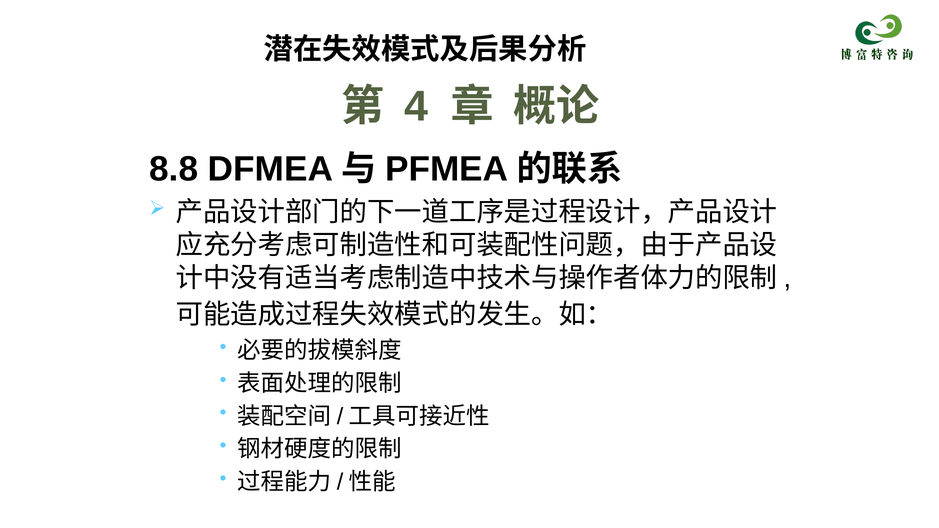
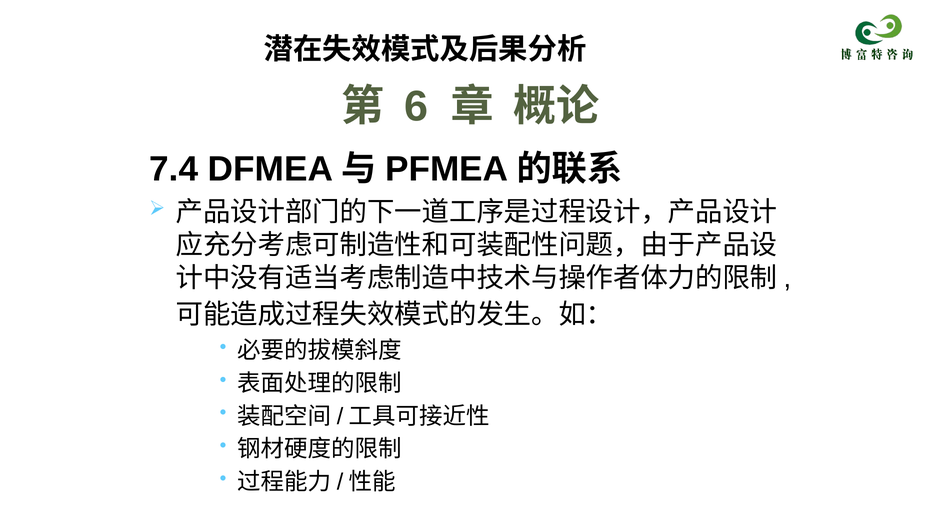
4: 4 -> 6
8.8: 8.8 -> 7.4
